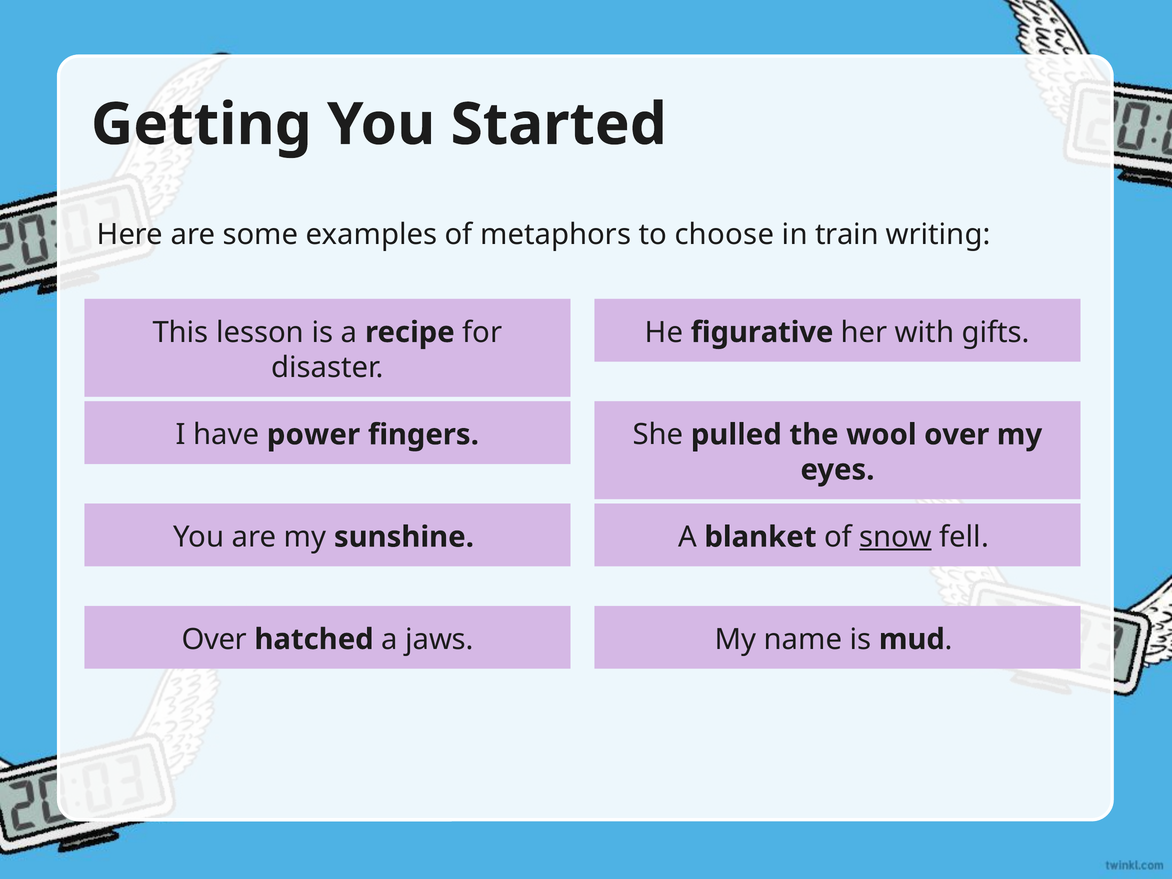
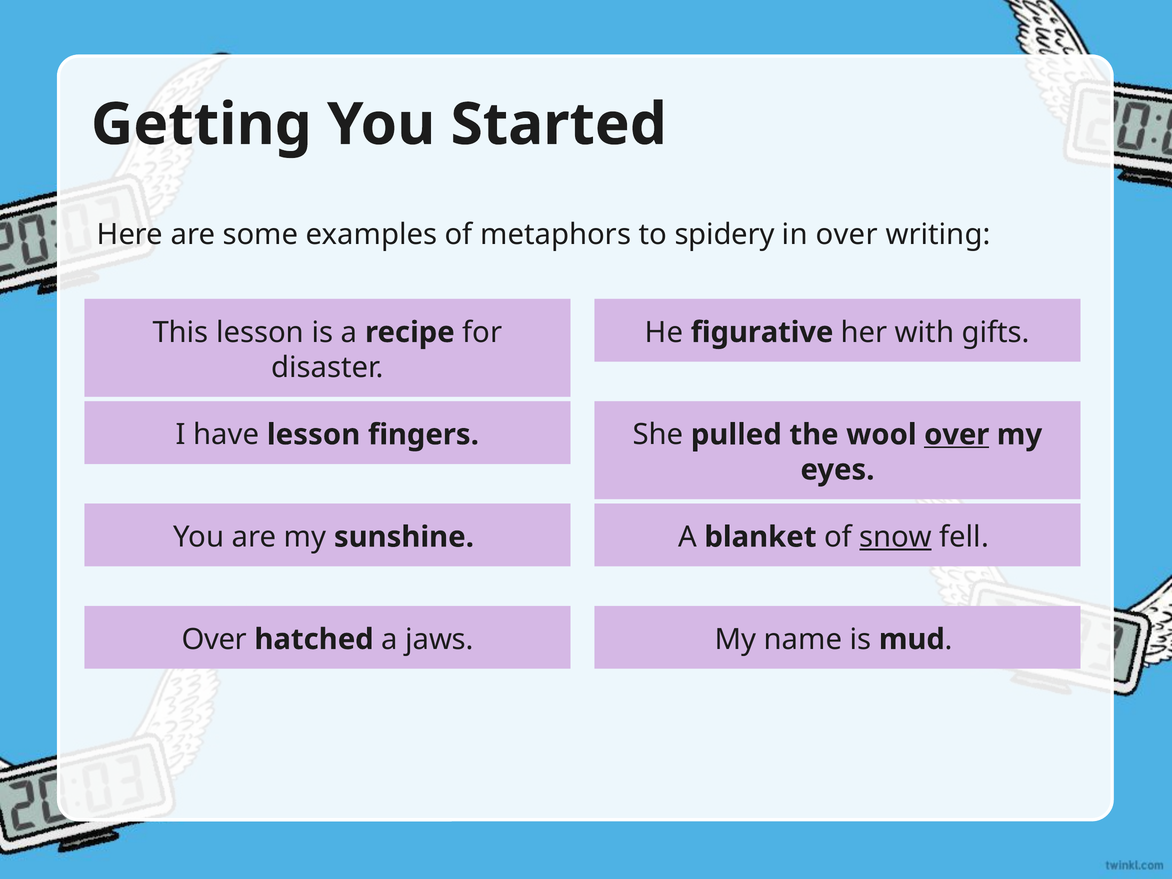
choose: choose -> spidery
in train: train -> over
have power: power -> lesson
over at (957, 435) underline: none -> present
